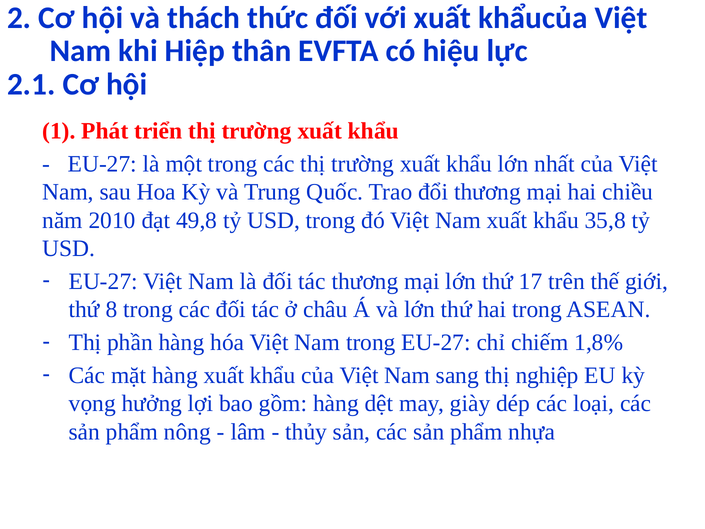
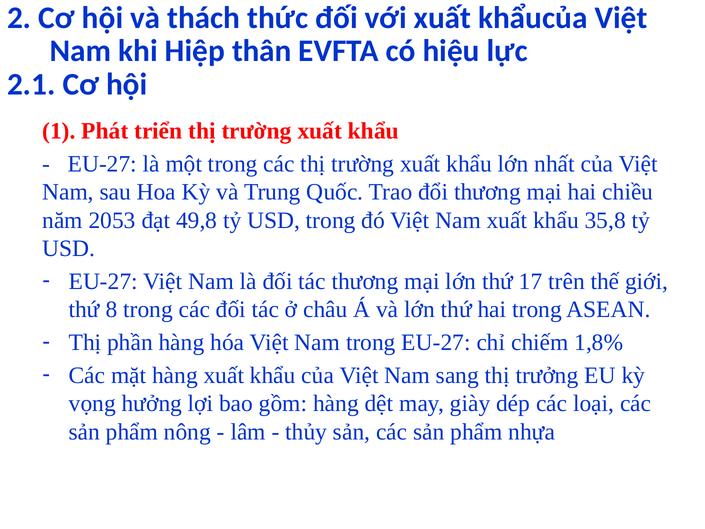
2010: 2010 -> 2053
nghiệp: nghiệp -> trưởng
